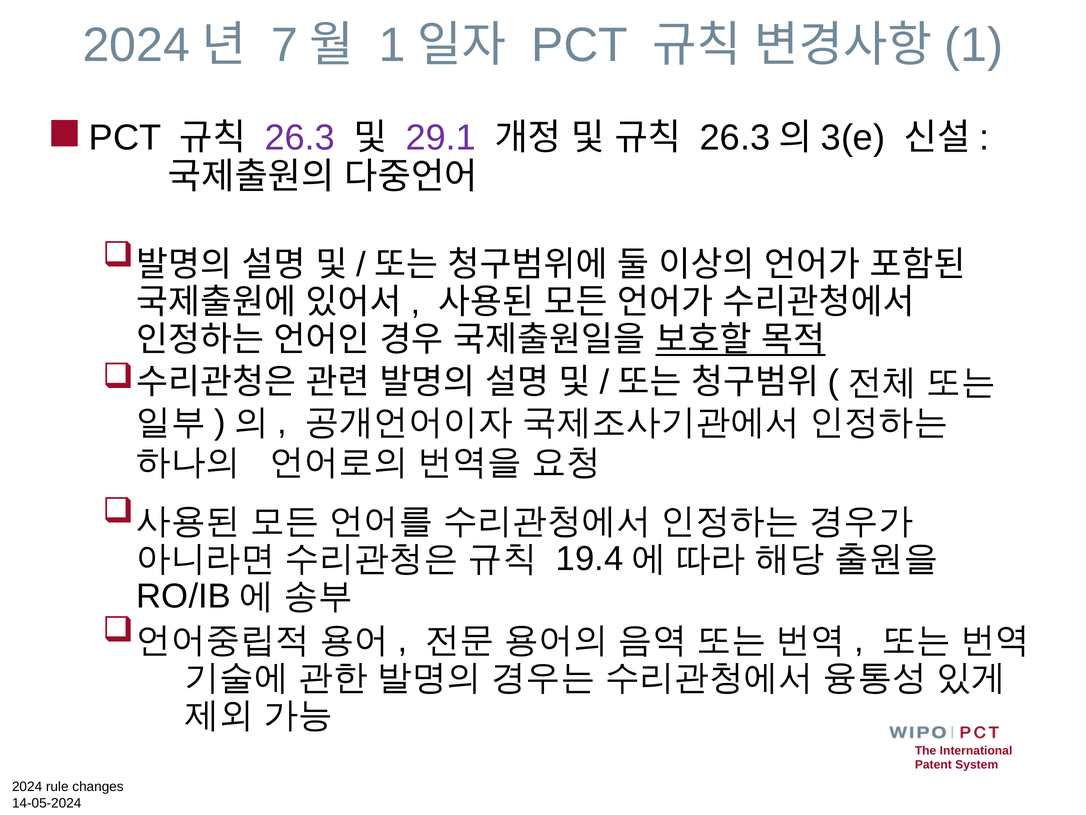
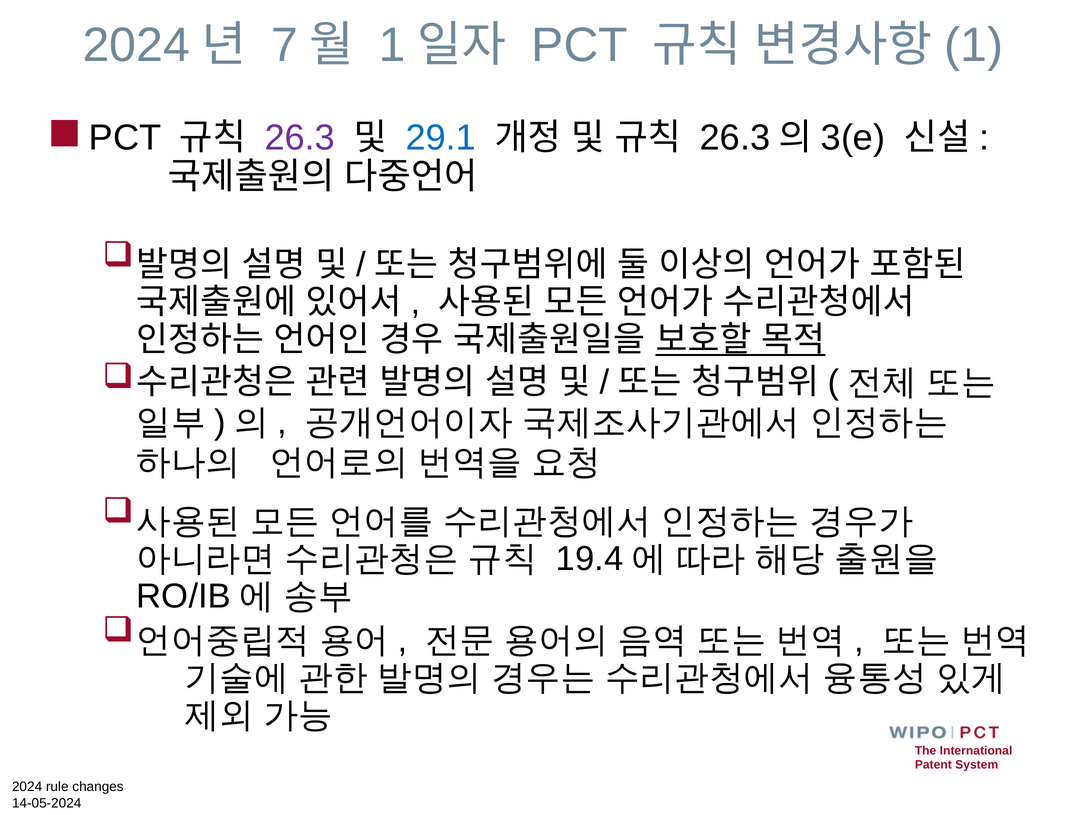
29.1 colour: purple -> blue
